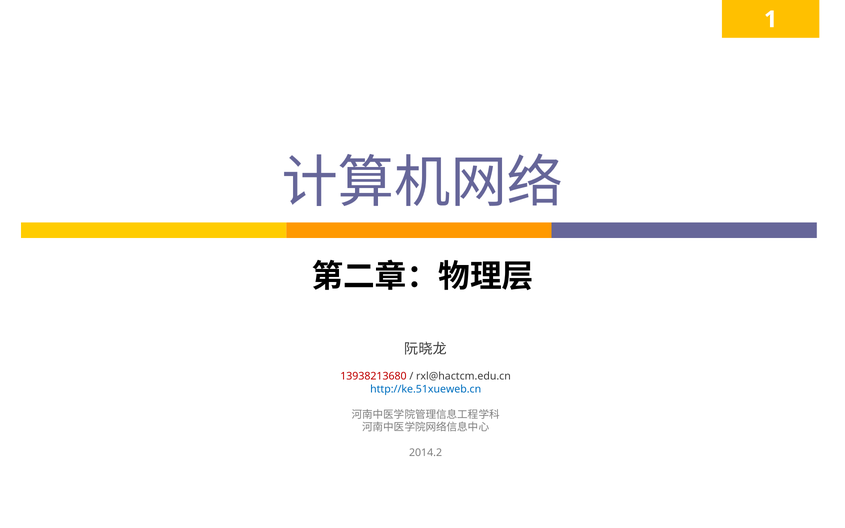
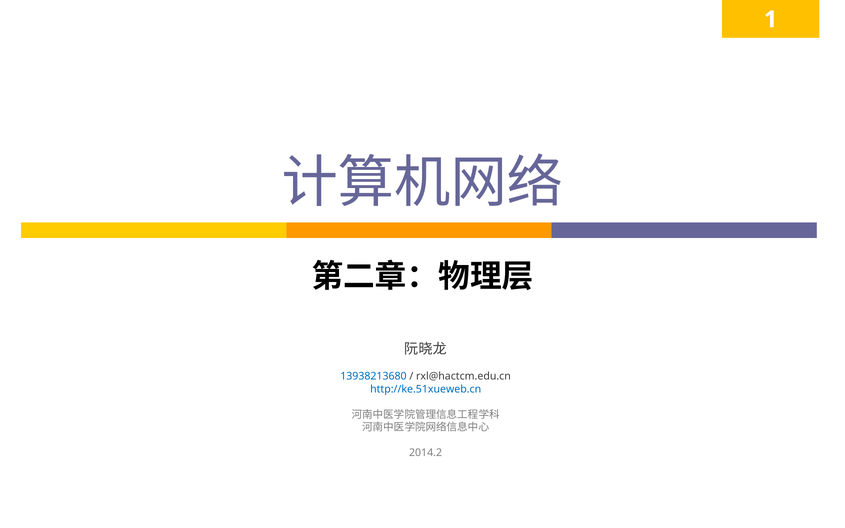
13938213680 colour: red -> blue
